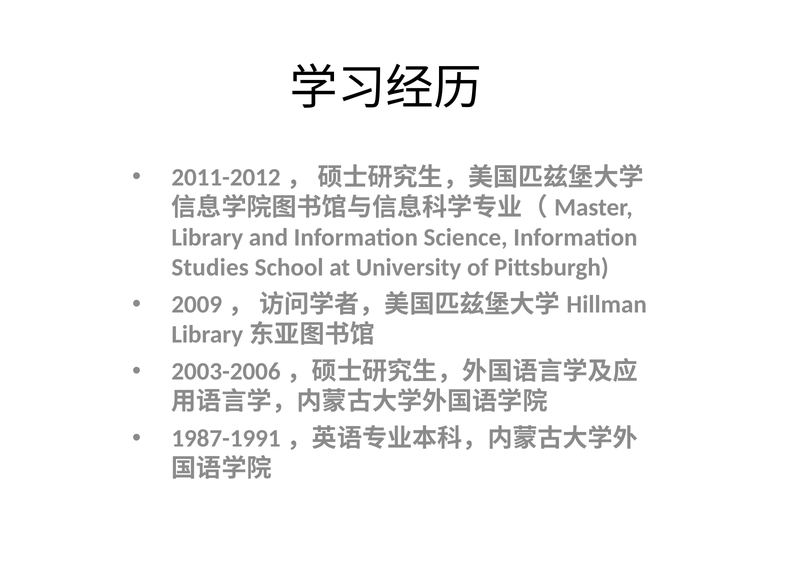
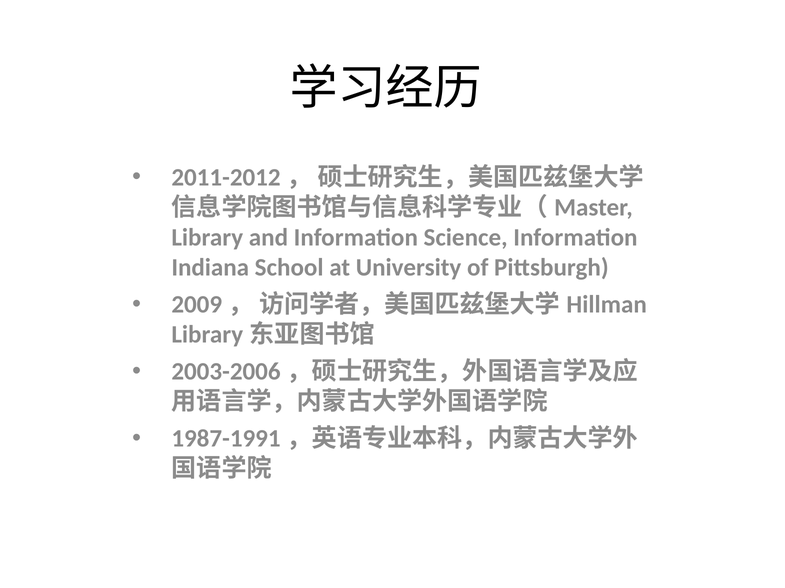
Studies: Studies -> Indiana
